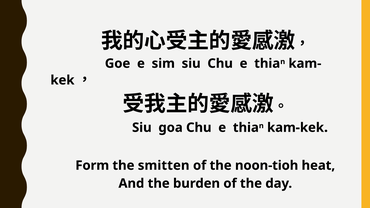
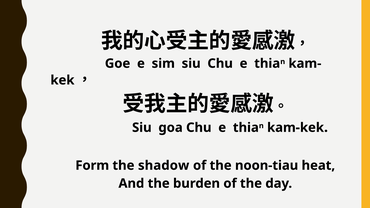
smitten: smitten -> shadow
noon-tioh: noon-tioh -> noon-tiau
